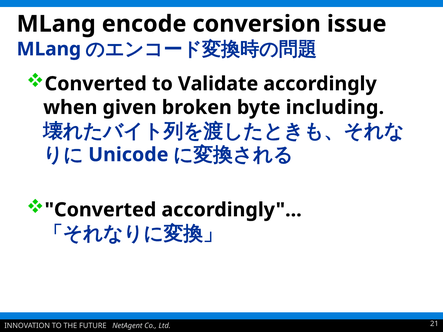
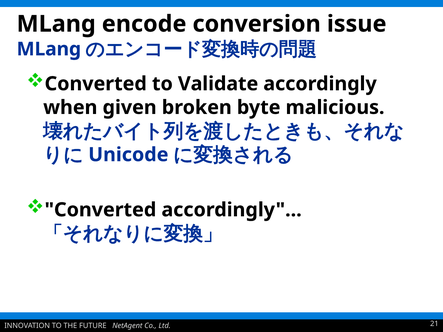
including: including -> malicious
